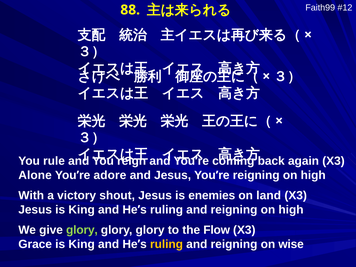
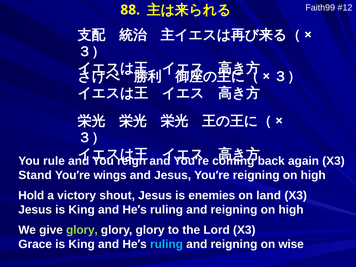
Alone: Alone -> Stand
adore: adore -> wings
With: With -> Hold
Flow: Flow -> Lord
ruling at (167, 244) colour: yellow -> light blue
